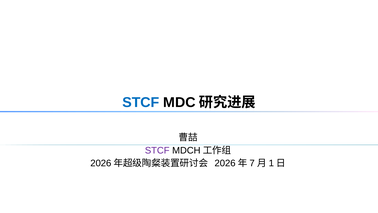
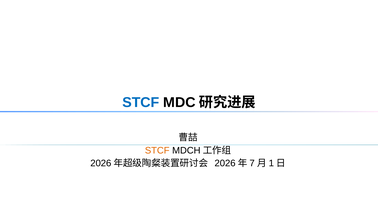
STCF at (157, 150) colour: purple -> orange
